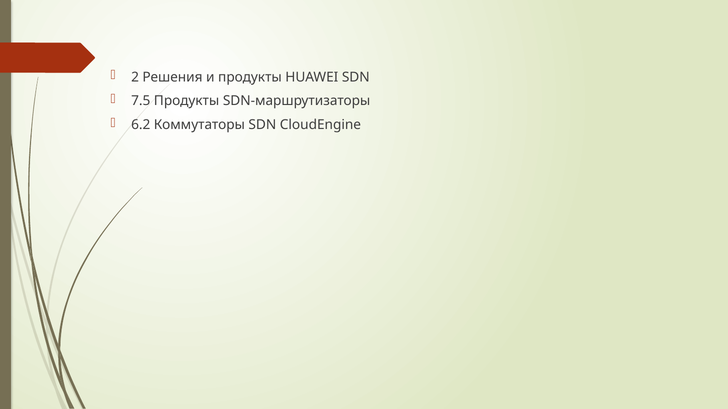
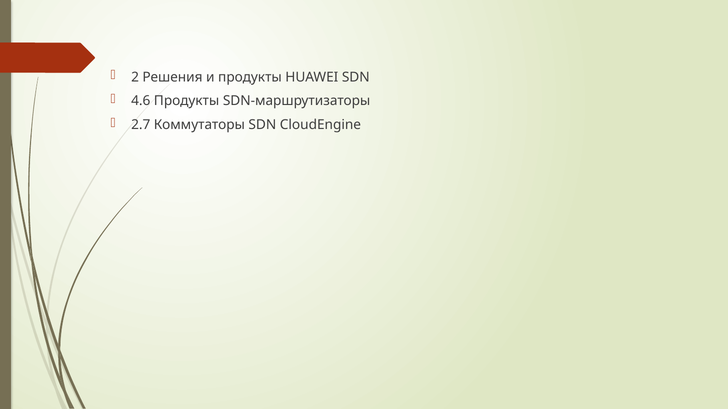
7.5: 7.5 -> 4.6
6.2: 6.2 -> 2.7
